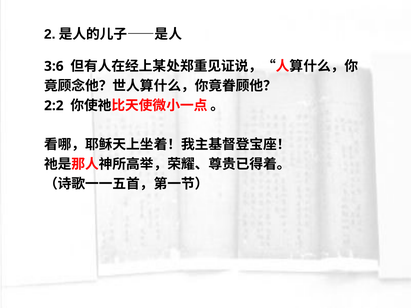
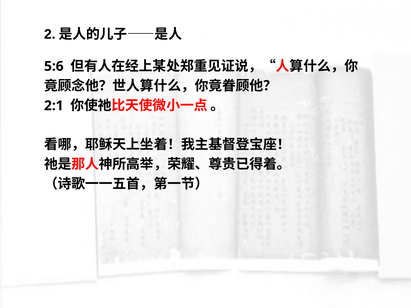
3:6: 3:6 -> 5:6
2:2: 2:2 -> 2:1
